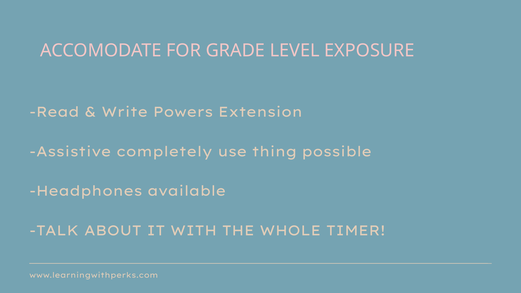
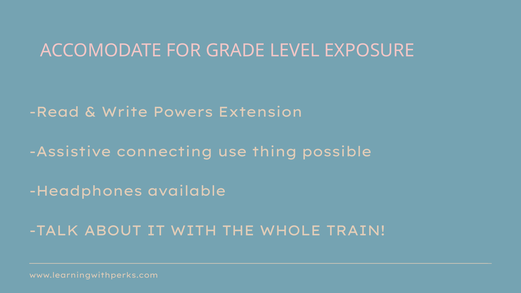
completely: completely -> connecting
TIMER: TIMER -> TRAIN
